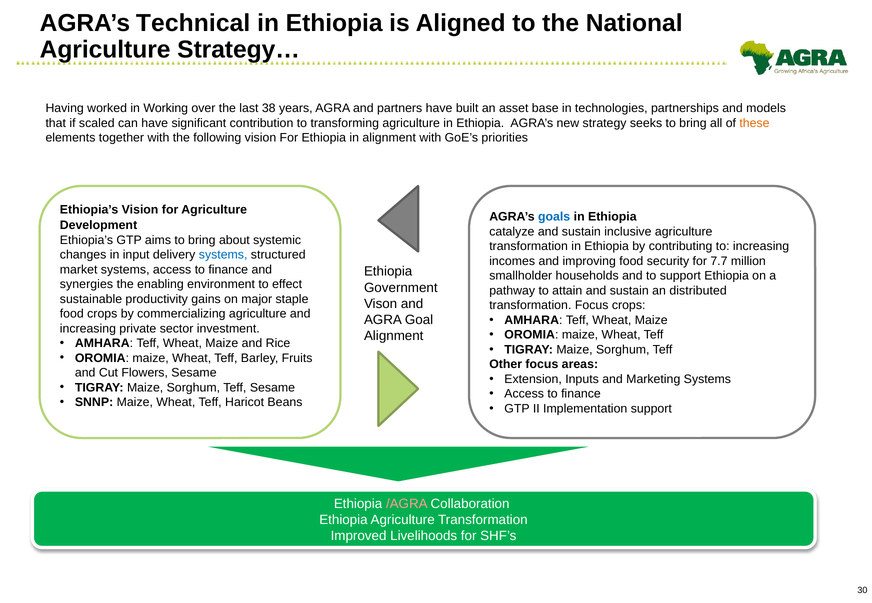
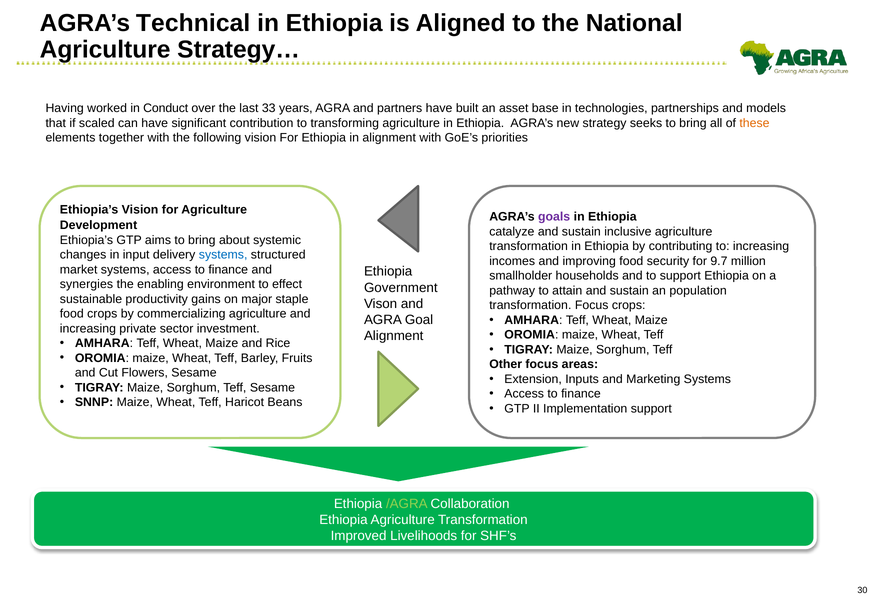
Working: Working -> Conduct
38: 38 -> 33
goals colour: blue -> purple
7.7: 7.7 -> 9.7
distributed: distributed -> population
/AGRA colour: pink -> light green
